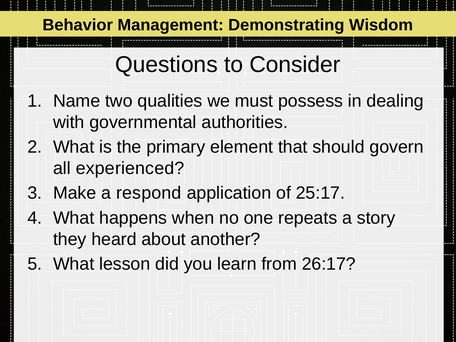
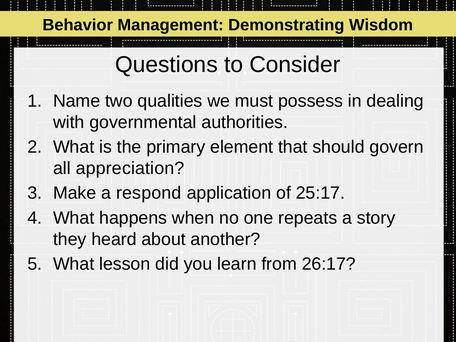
experienced: experienced -> appreciation
